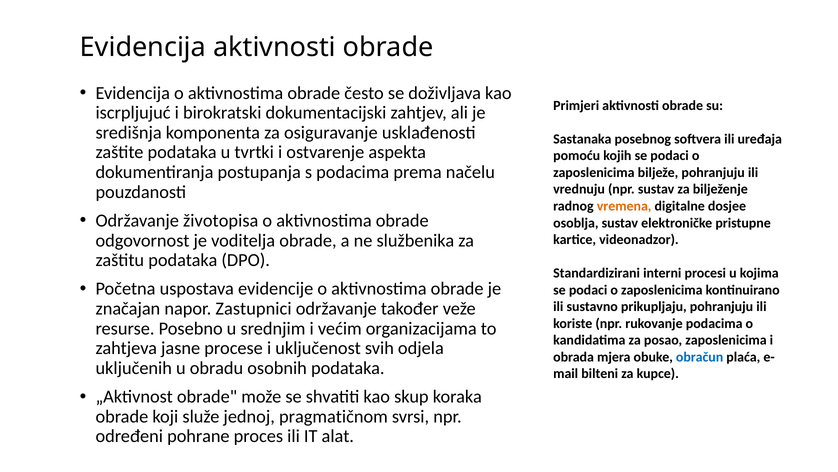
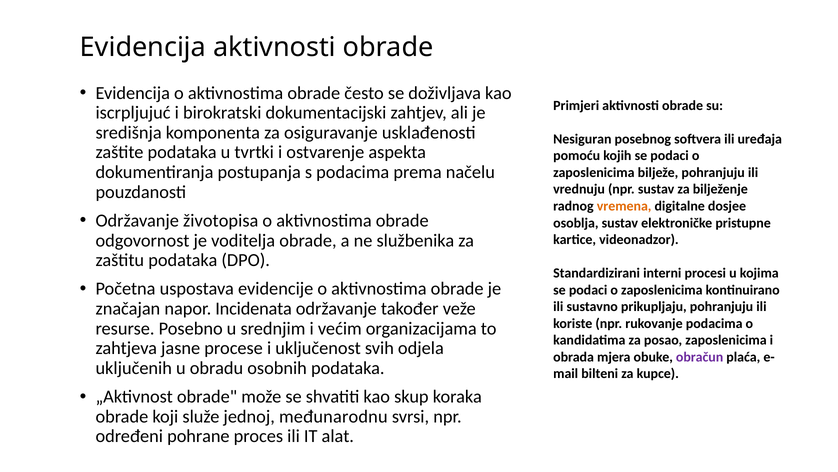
Sastanaka: Sastanaka -> Nesiguran
Zastupnici: Zastupnici -> Incidenata
obračun colour: blue -> purple
pragmatičnom: pragmatičnom -> međunarodnu
